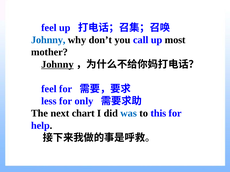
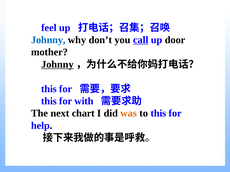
call underline: none -> present
most: most -> door
feel at (49, 89): feel -> this
less at (49, 101): less -> this
only: only -> with
was colour: blue -> orange
